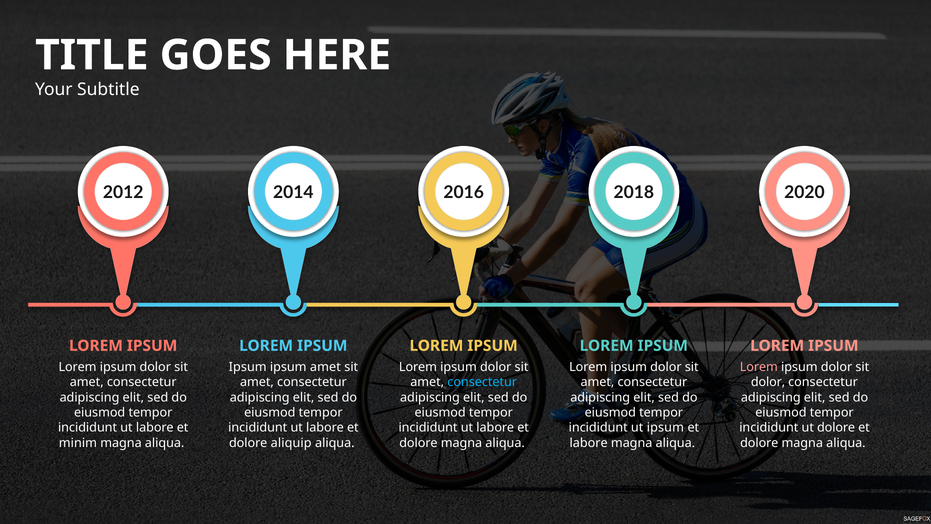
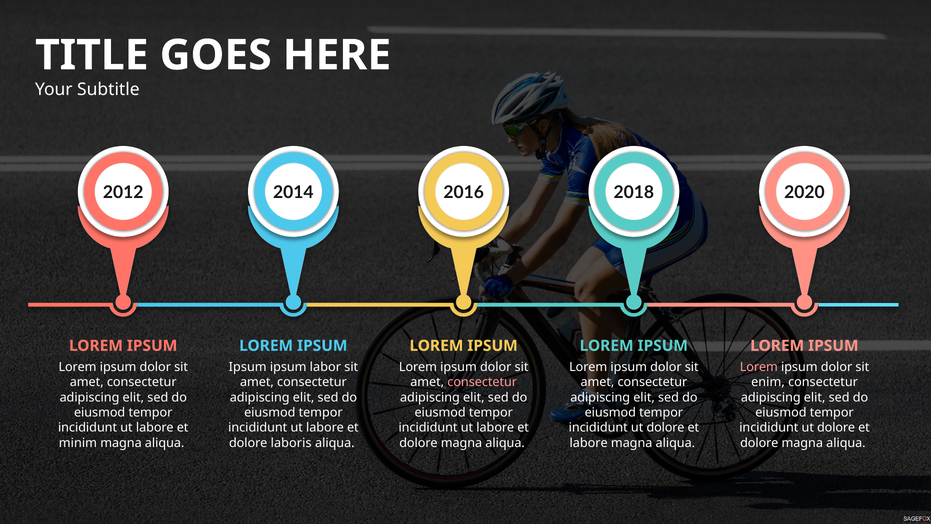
ipsum amet: amet -> labor
consectetur at (482, 382) colour: light blue -> pink
dolor at (768, 382): dolor -> enim
ipsum at (665, 427): ipsum -> dolore
aliquip: aliquip -> laboris
